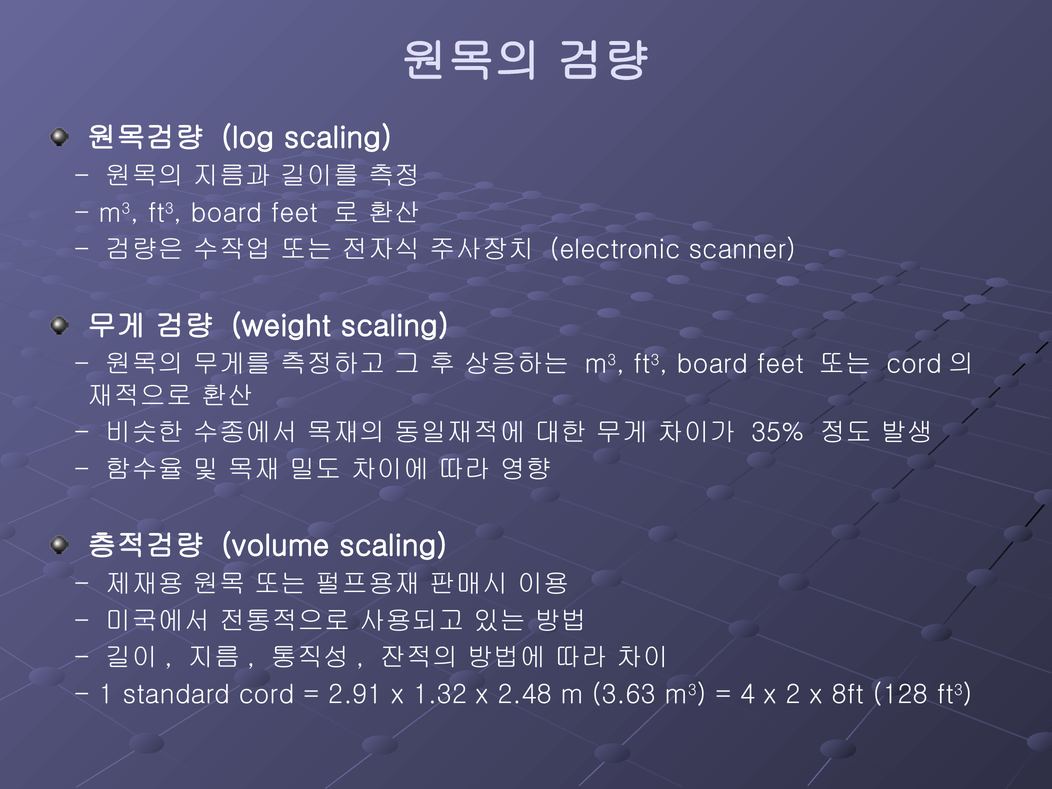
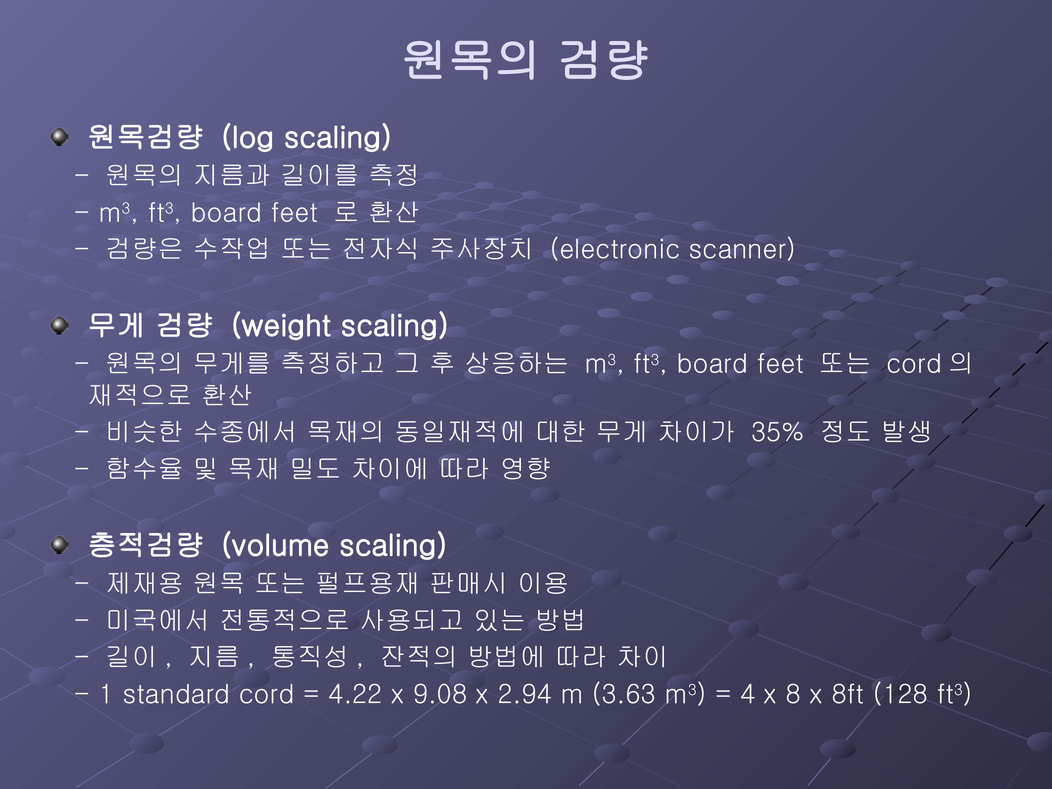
2.91: 2.91 -> 4.22
1.32: 1.32 -> 9.08
2.48: 2.48 -> 2.94
2: 2 -> 8
